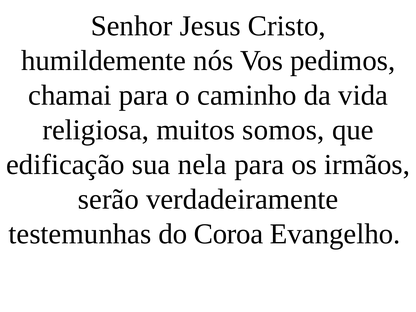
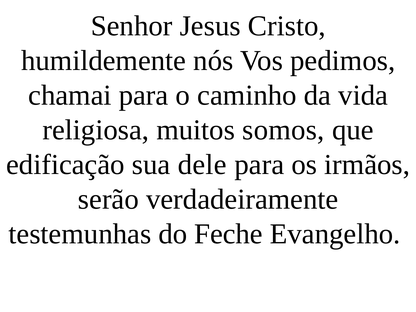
nela: nela -> dele
Coroa: Coroa -> Feche
